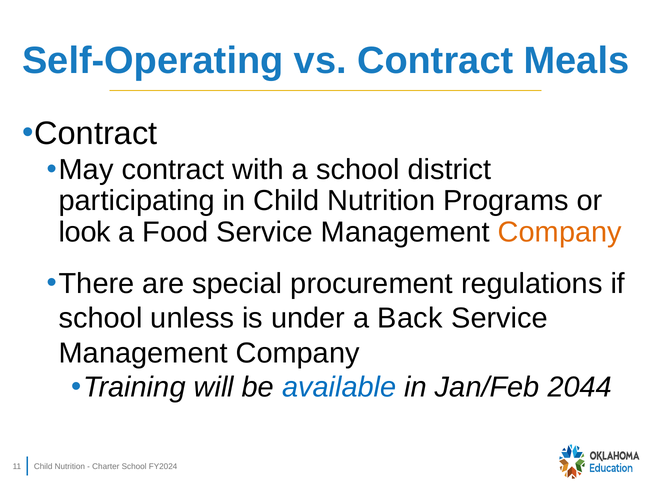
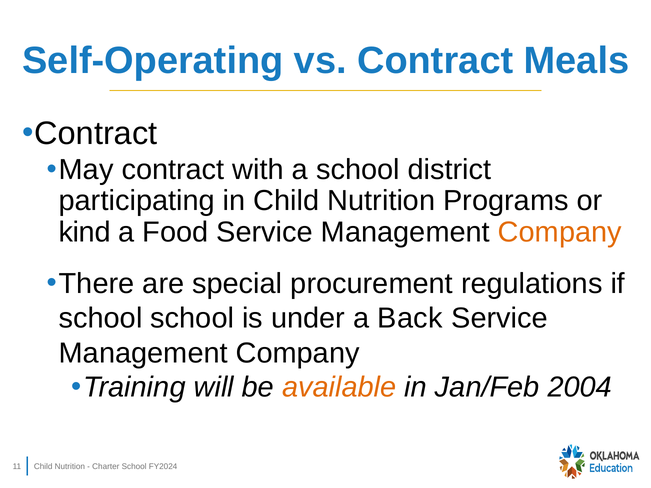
look: look -> kind
school unless: unless -> school
available colour: blue -> orange
2044: 2044 -> 2004
